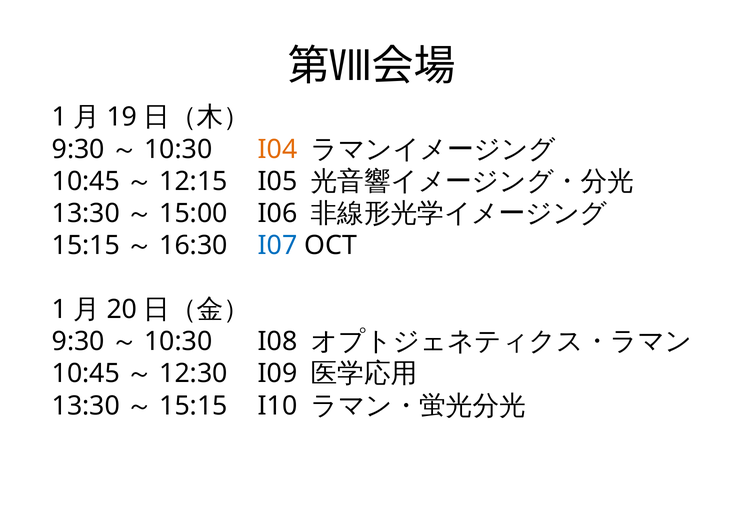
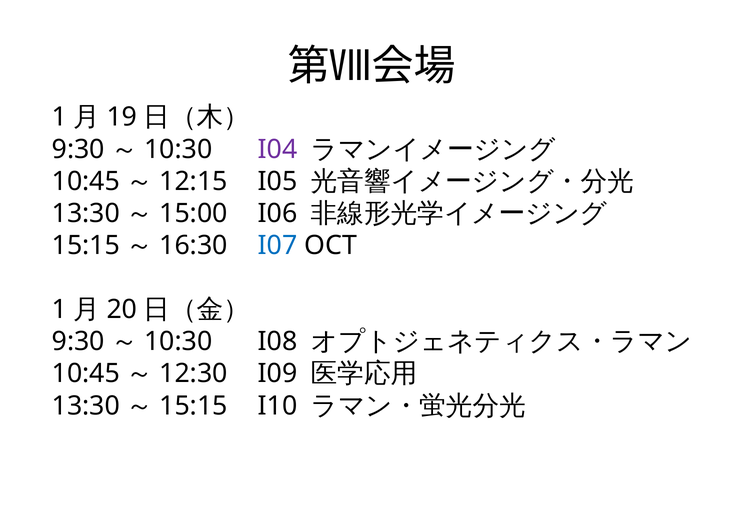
I04 colour: orange -> purple
